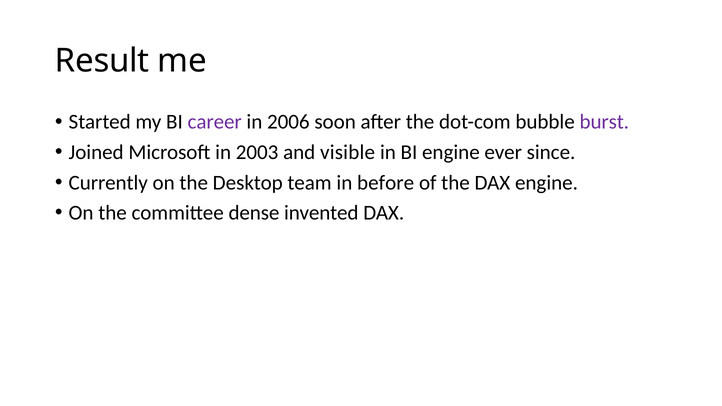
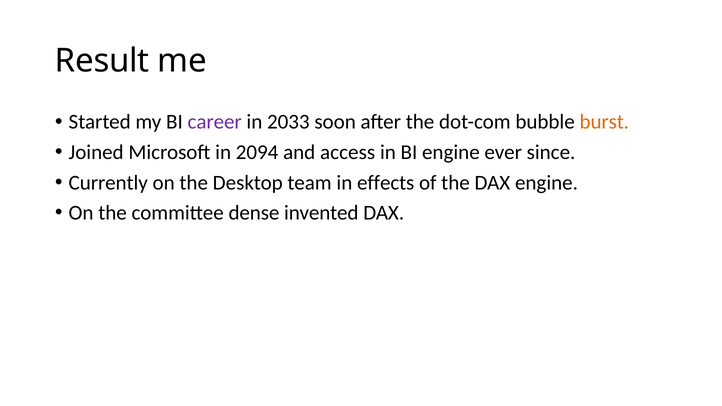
2006: 2006 -> 2033
burst colour: purple -> orange
2003: 2003 -> 2094
visible: visible -> access
before: before -> effects
